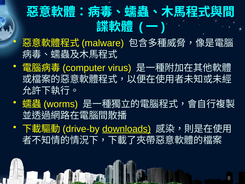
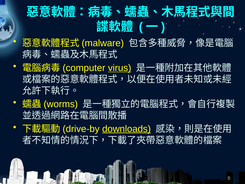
virus underline: none -> present
